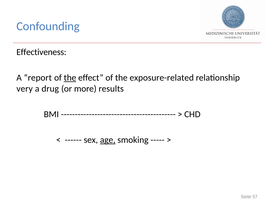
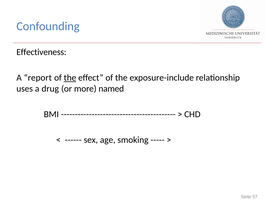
exposure-related: exposure-related -> exposure-include
very: very -> uses
results: results -> named
age underline: present -> none
